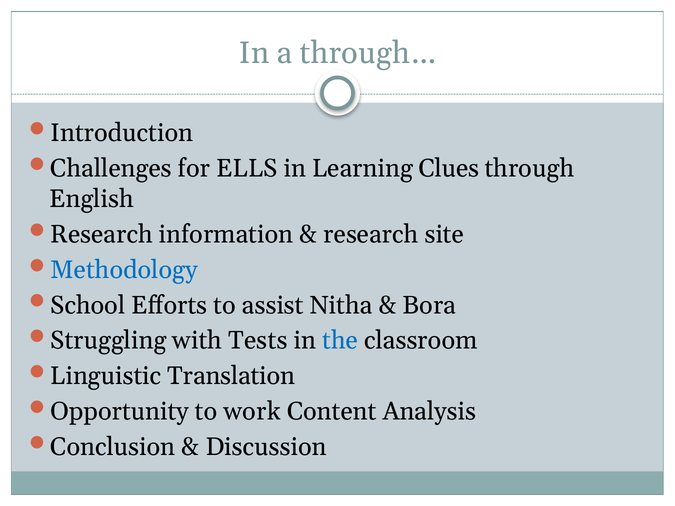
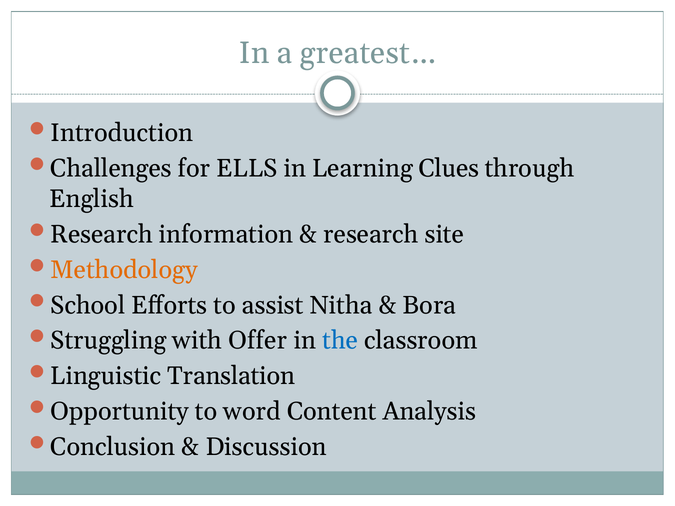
through…: through… -> greatest…
Methodology colour: blue -> orange
Tests: Tests -> Offer
work: work -> word
